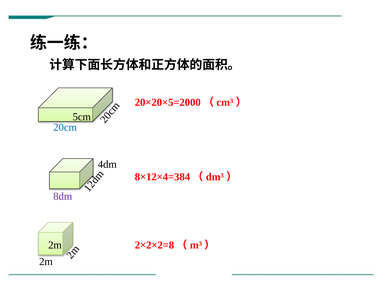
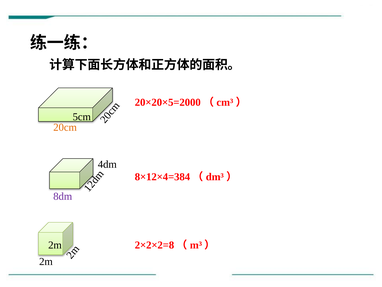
20cm colour: blue -> orange
